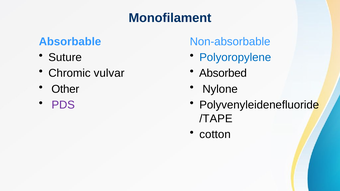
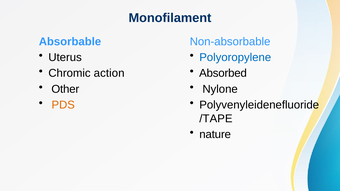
Suture: Suture -> Uterus
vulvar: vulvar -> action
PDS colour: purple -> orange
cotton: cotton -> nature
